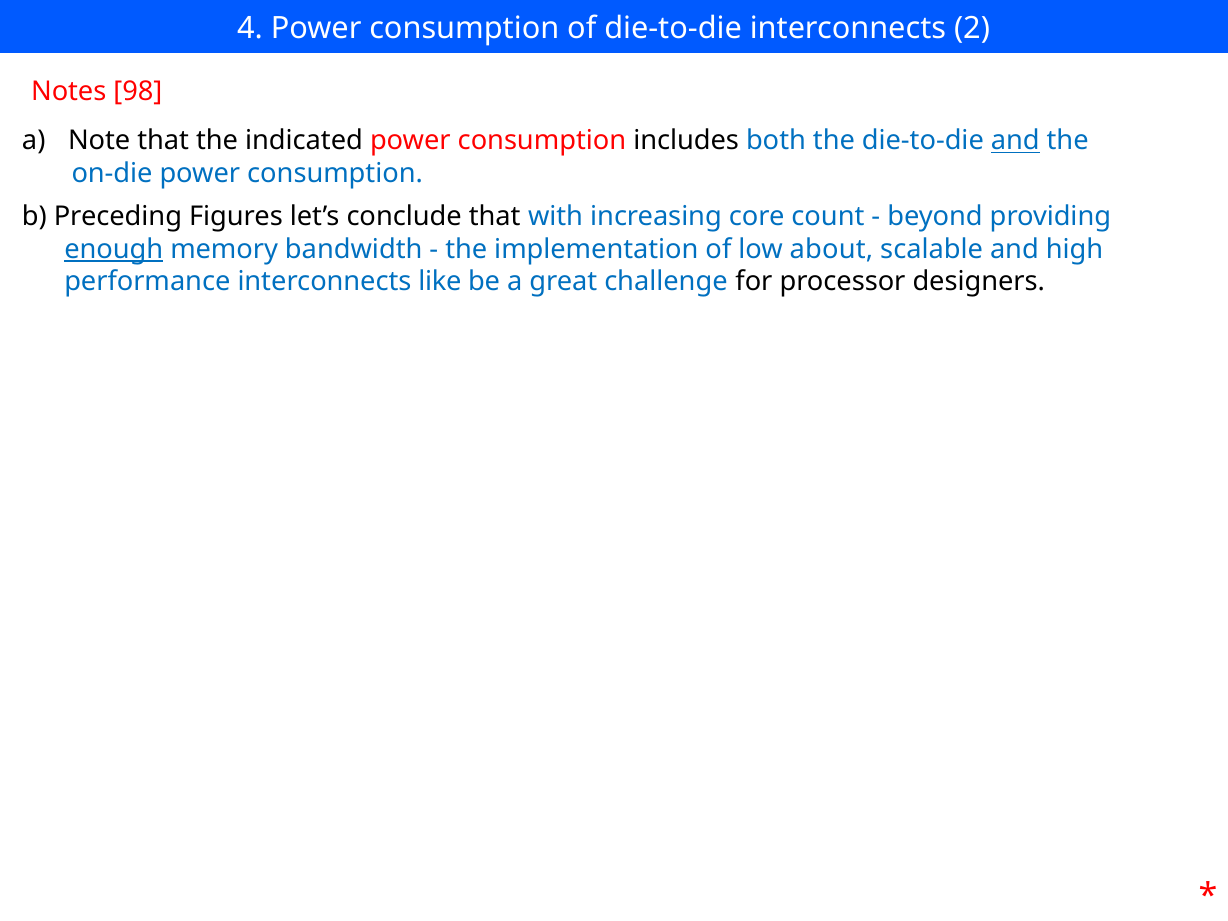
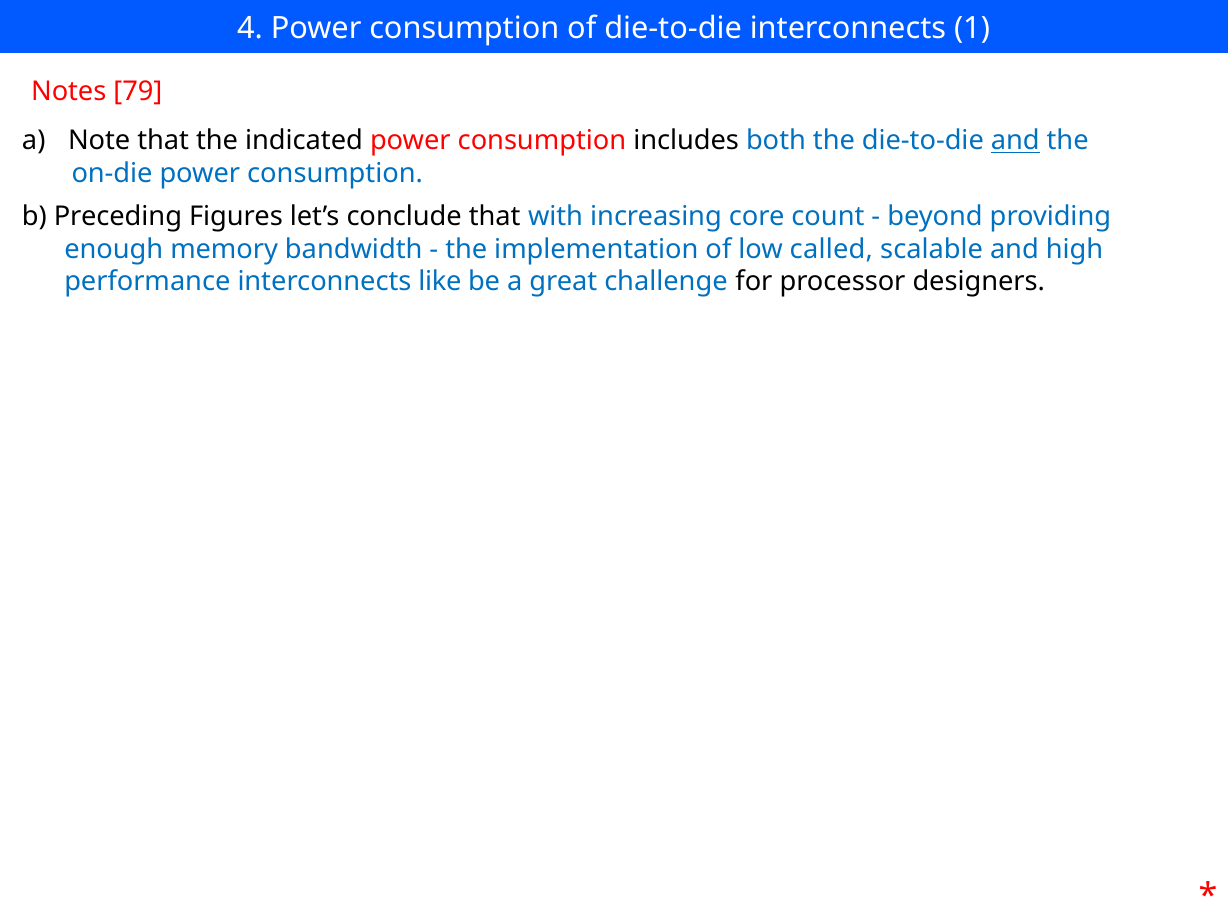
2: 2 -> 1
98: 98 -> 79
enough underline: present -> none
about: about -> called
